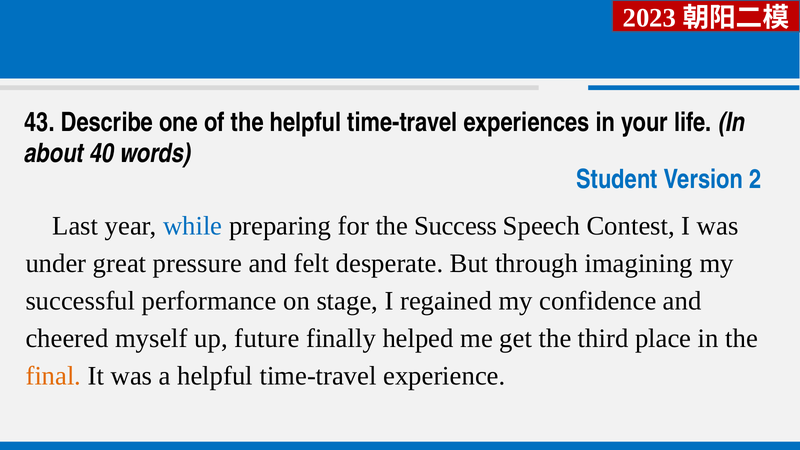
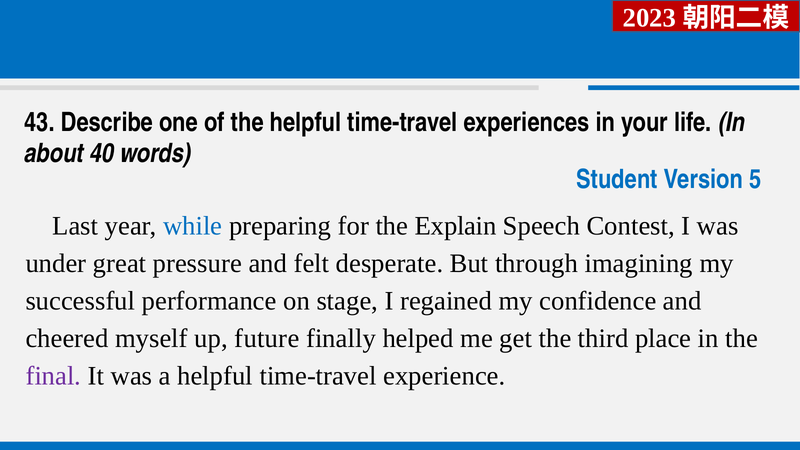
2: 2 -> 5
Success: Success -> Explain
final colour: orange -> purple
